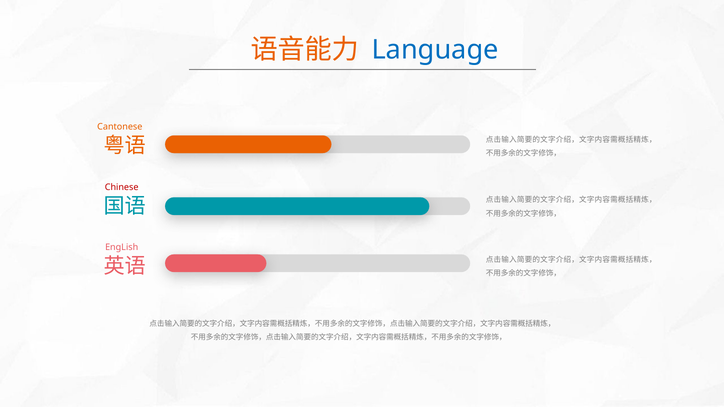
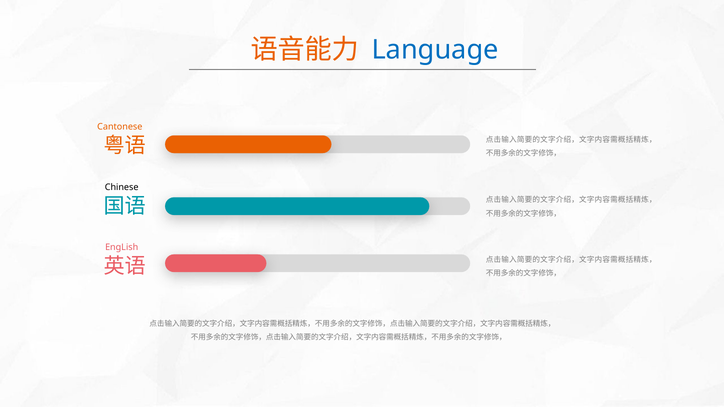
Chinese colour: red -> black
